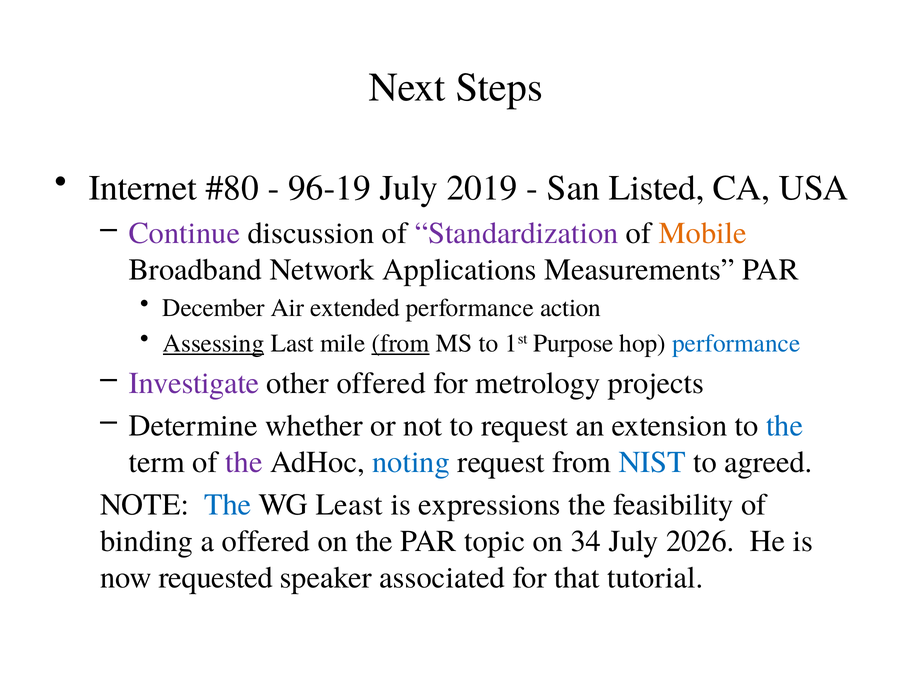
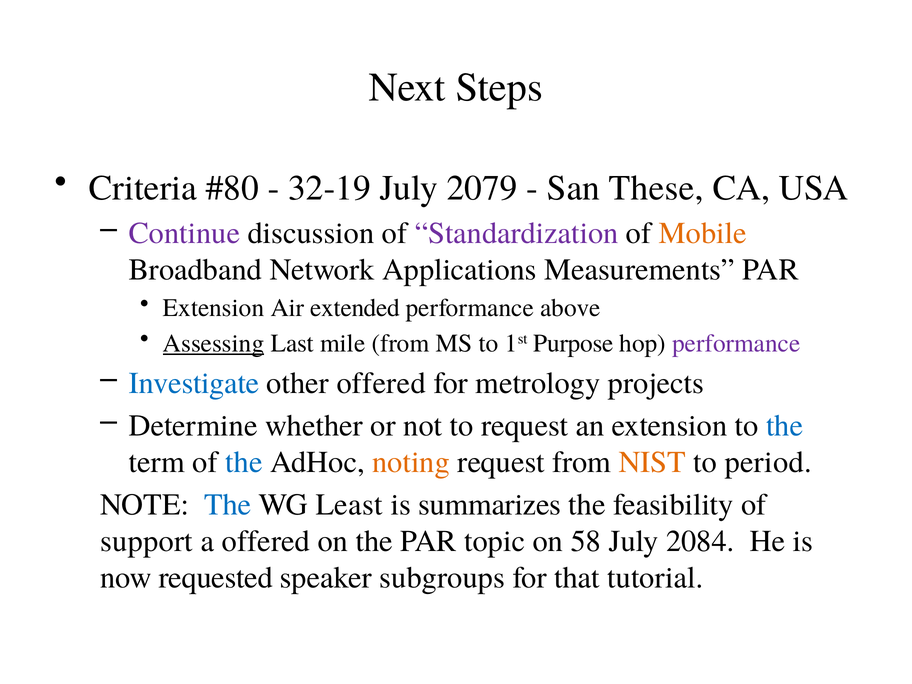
Internet: Internet -> Criteria
96-19: 96-19 -> 32-19
2019: 2019 -> 2079
Listed: Listed -> These
December at (214, 308): December -> Extension
action: action -> above
from at (401, 343) underline: present -> none
performance at (736, 343) colour: blue -> purple
Investigate colour: purple -> blue
the at (244, 462) colour: purple -> blue
noting colour: blue -> orange
NIST colour: blue -> orange
agreed: agreed -> period
expressions: expressions -> summarizes
binding: binding -> support
34: 34 -> 58
2026: 2026 -> 2084
associated: associated -> subgroups
